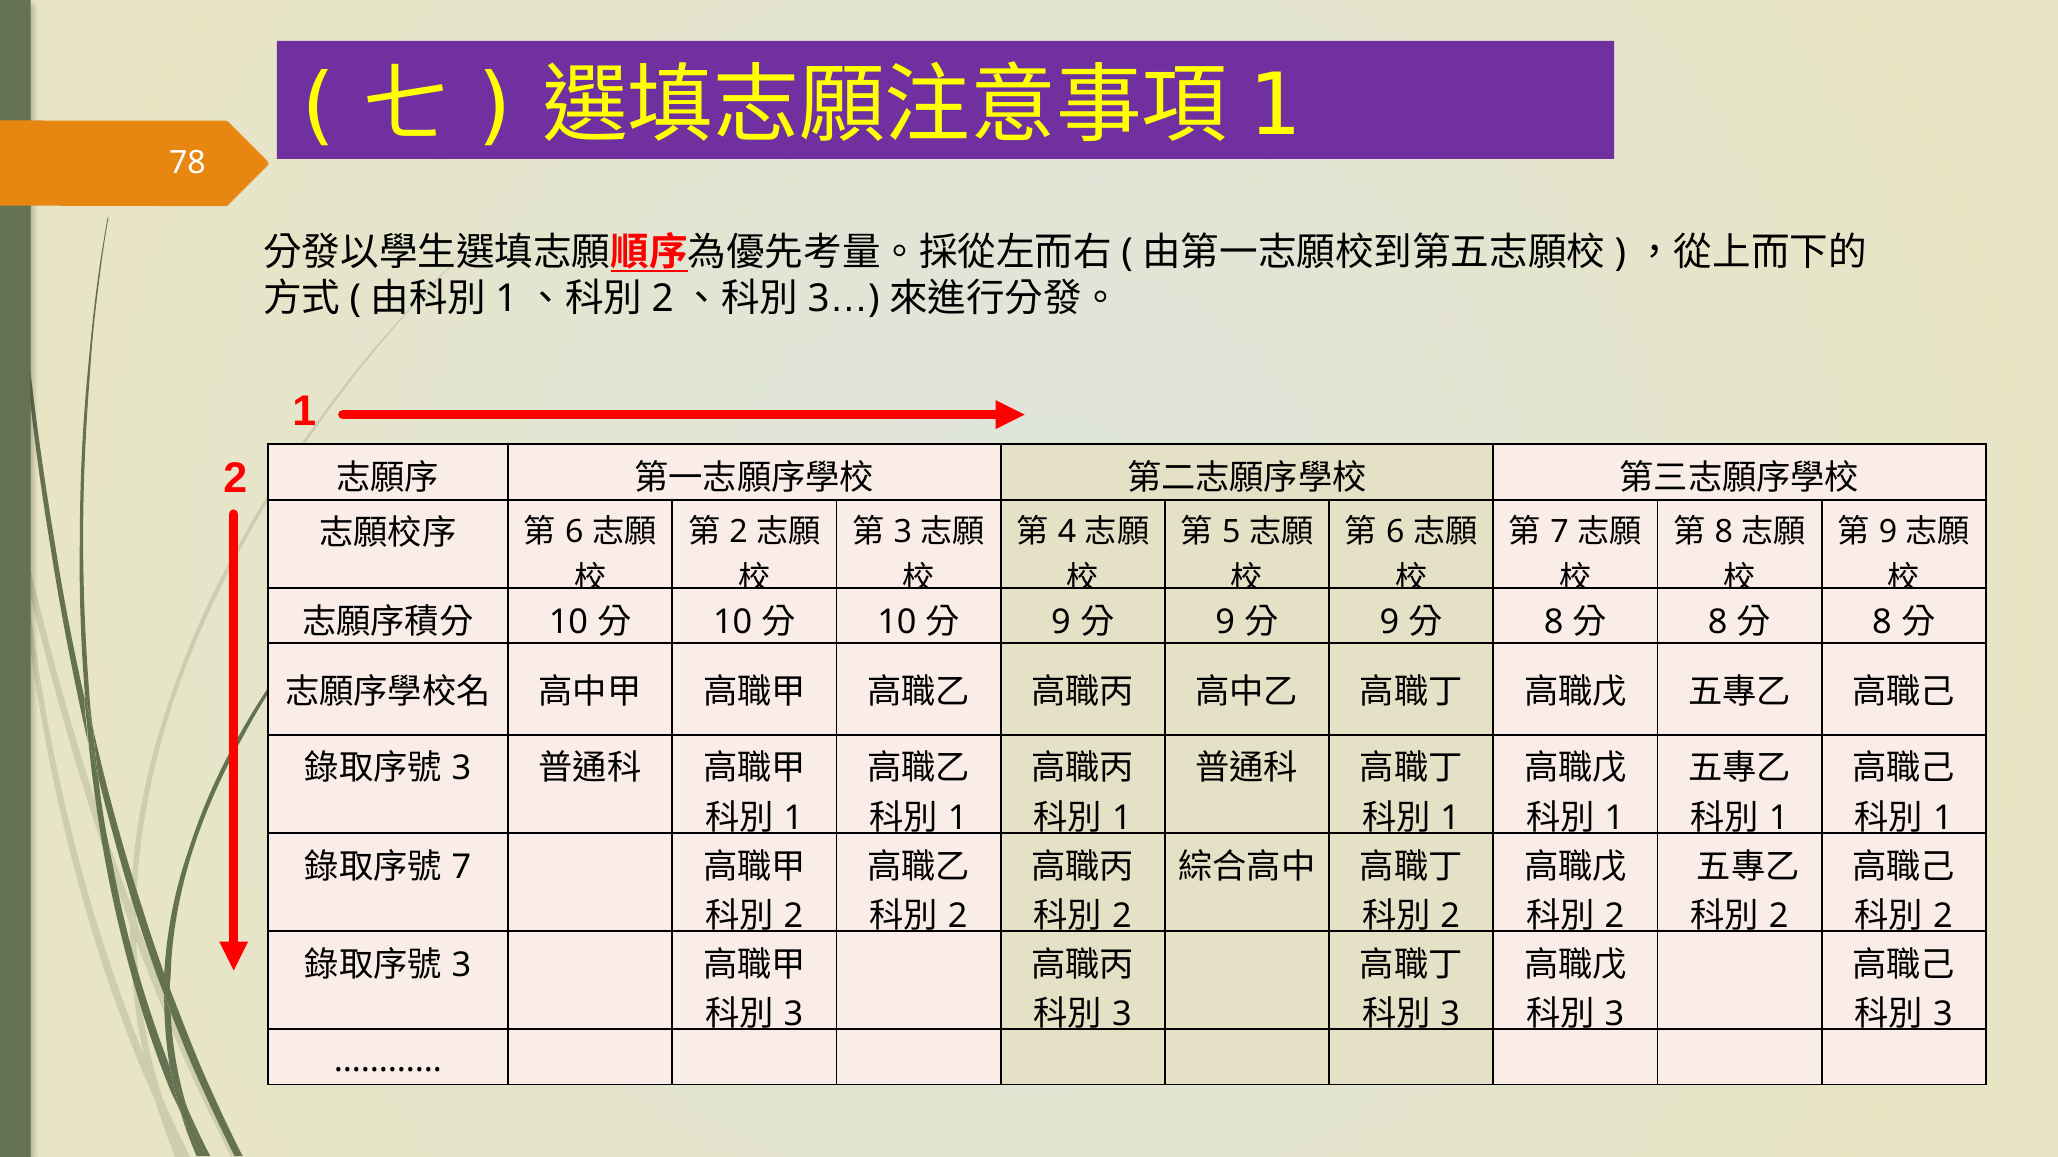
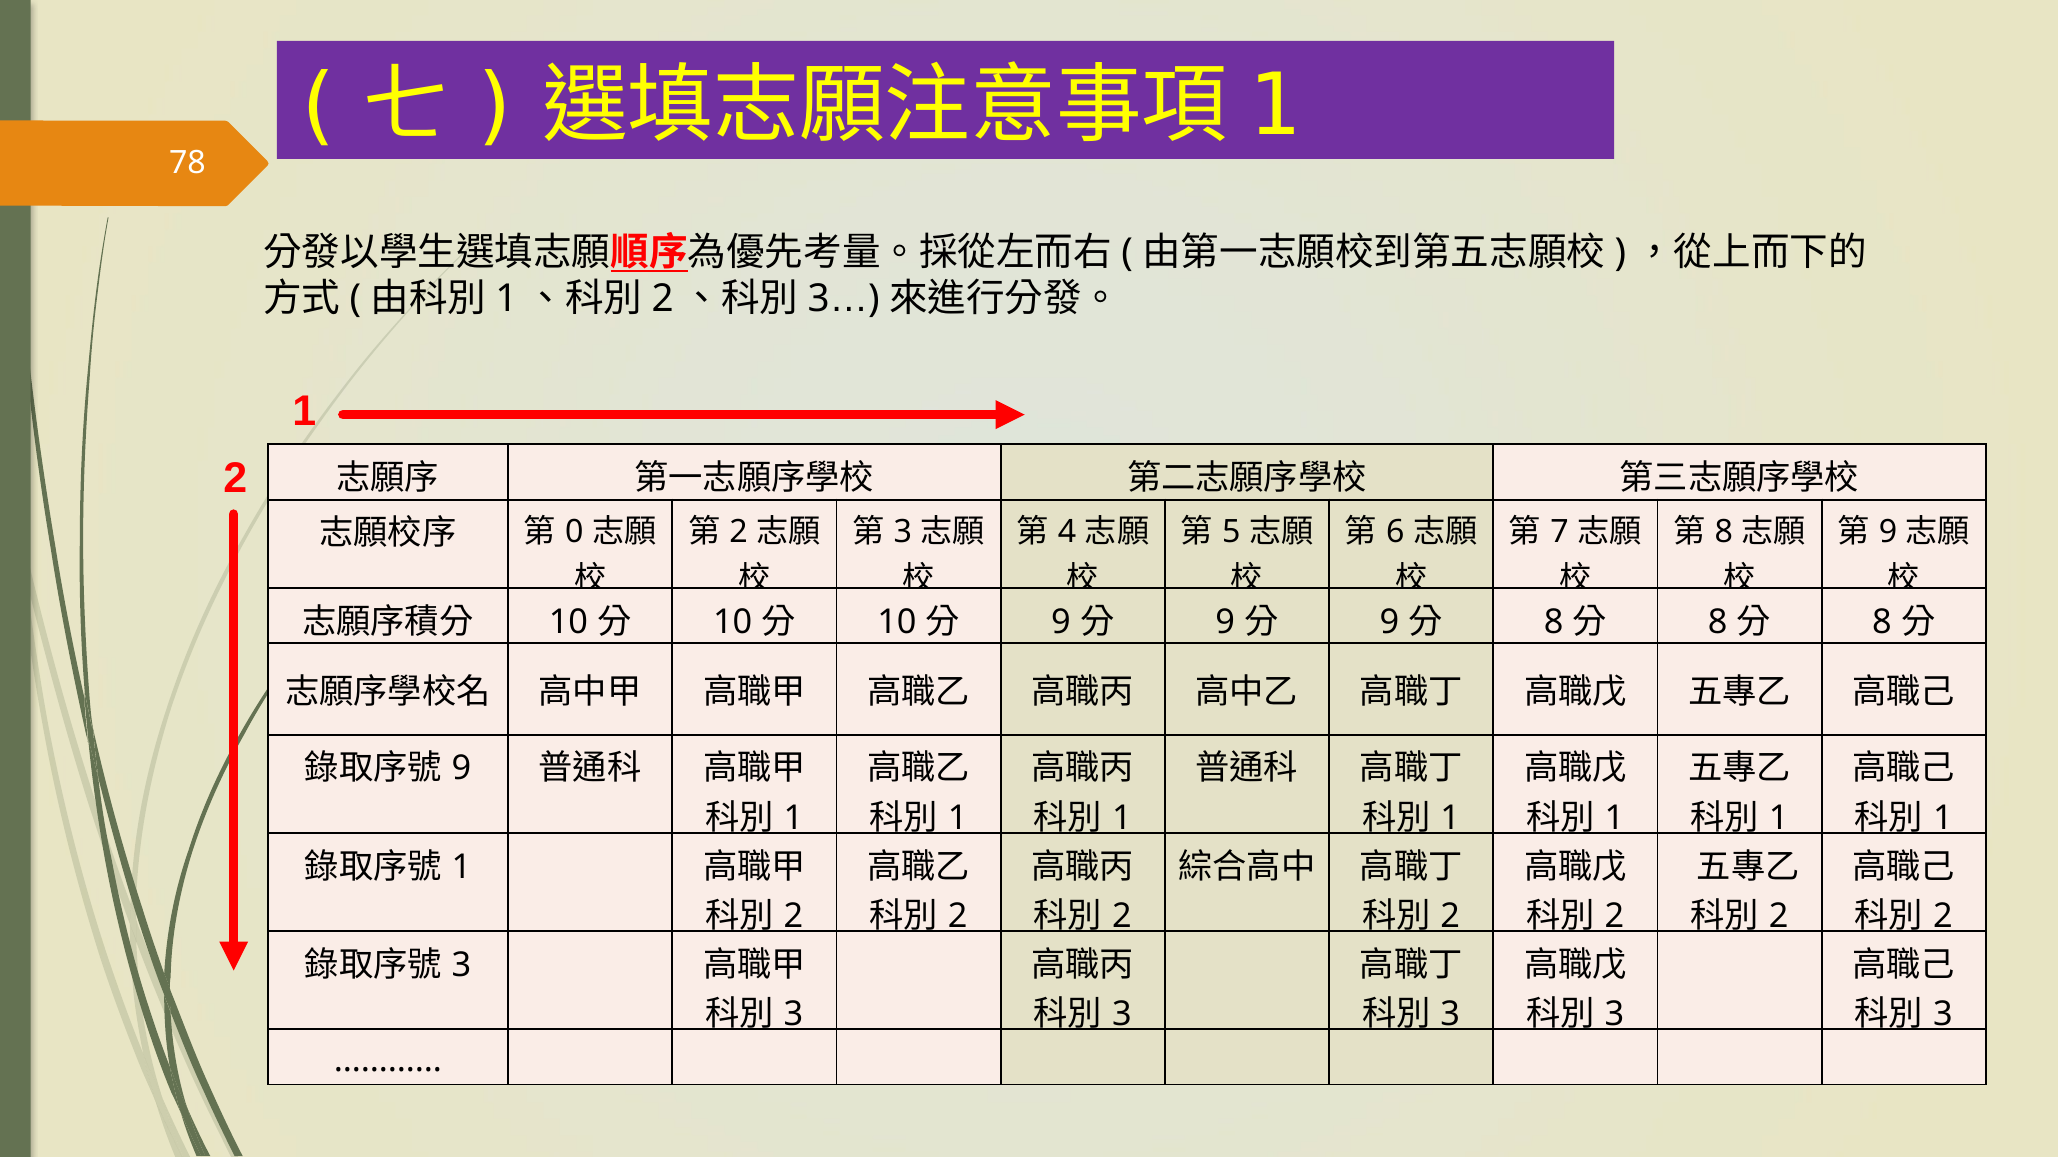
6 at (574, 532): 6 -> 0
3 at (461, 769): 3 -> 9
7 at (461, 867): 7 -> 1
